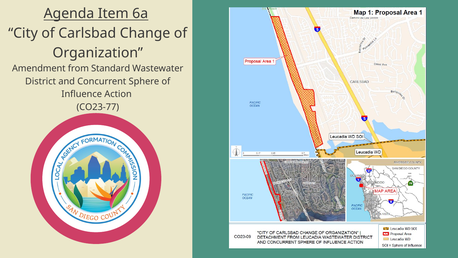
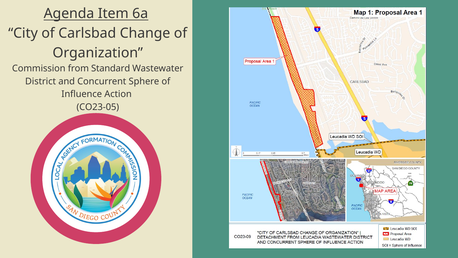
Amendment: Amendment -> Commission
CO23-77: CO23-77 -> CO23-05
